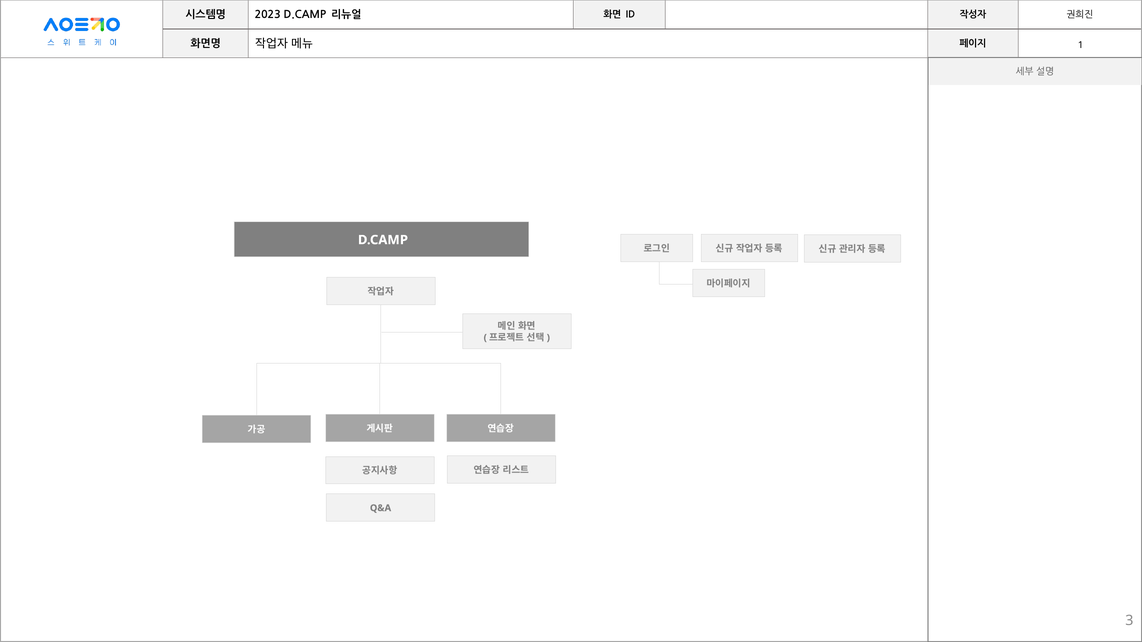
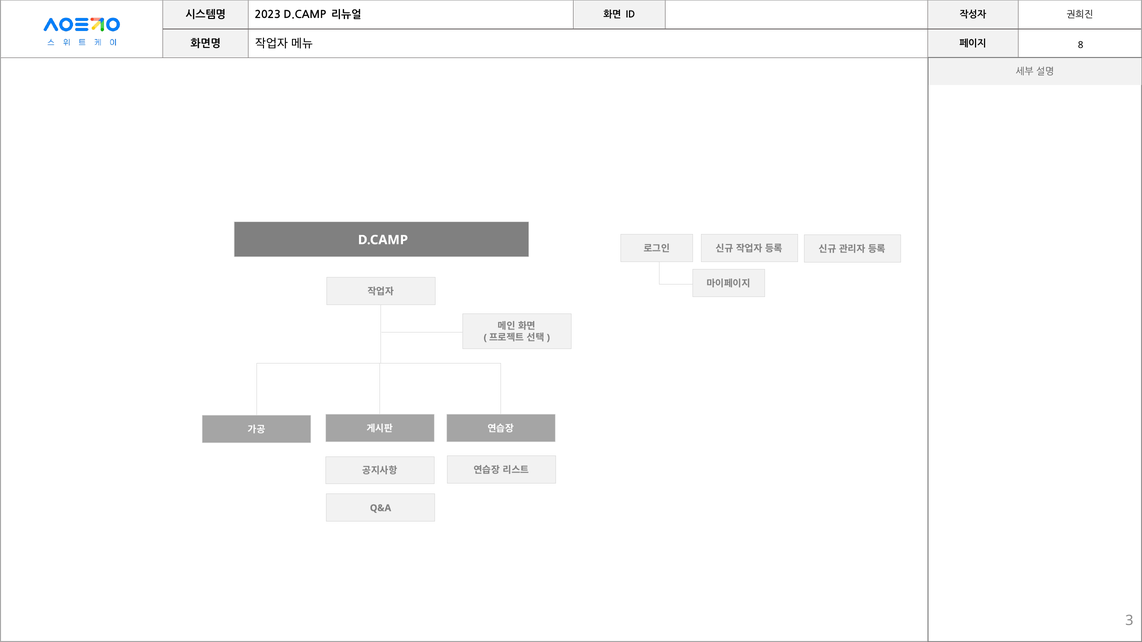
1: 1 -> 8
